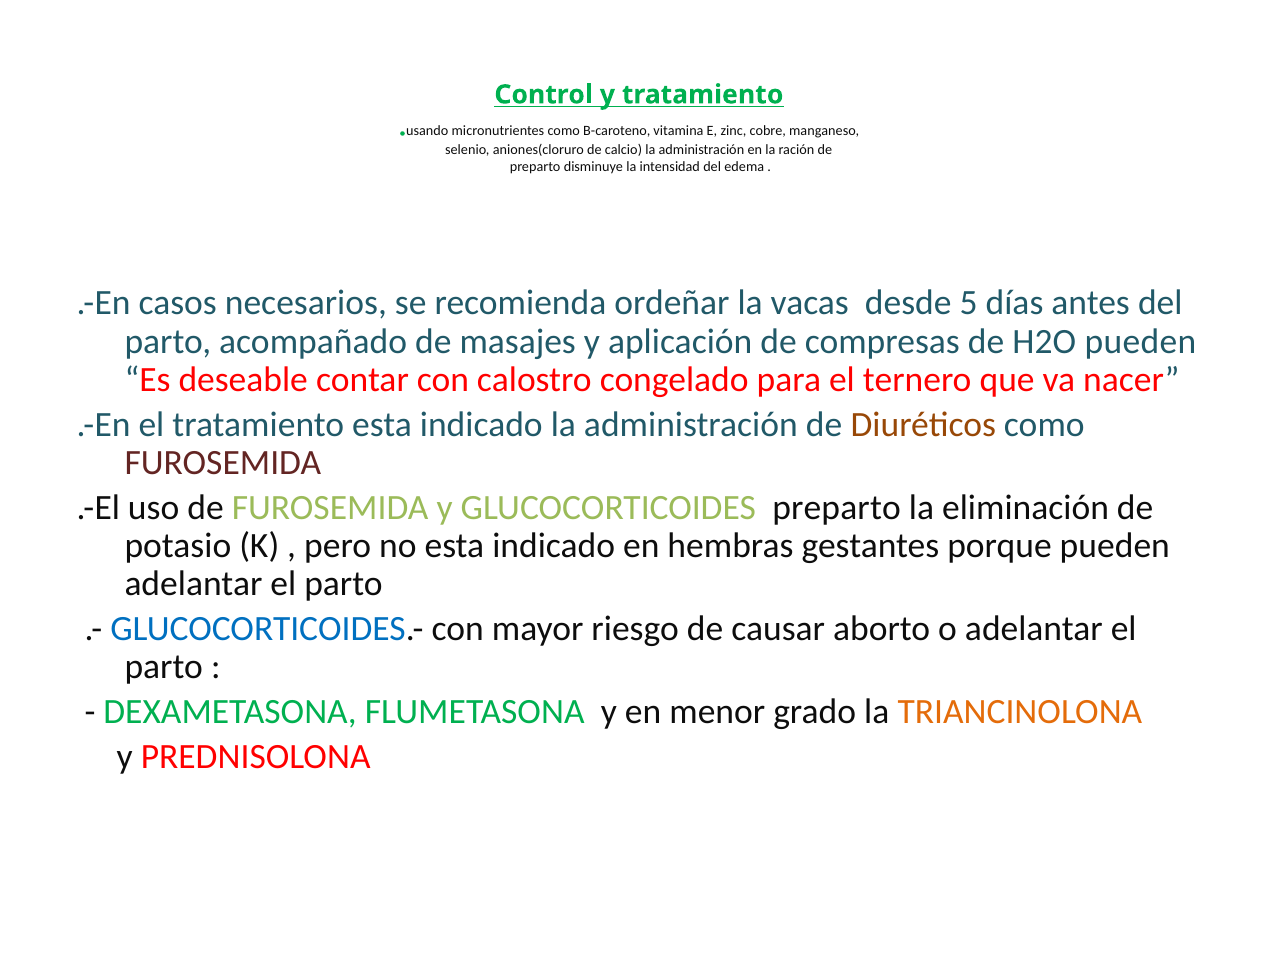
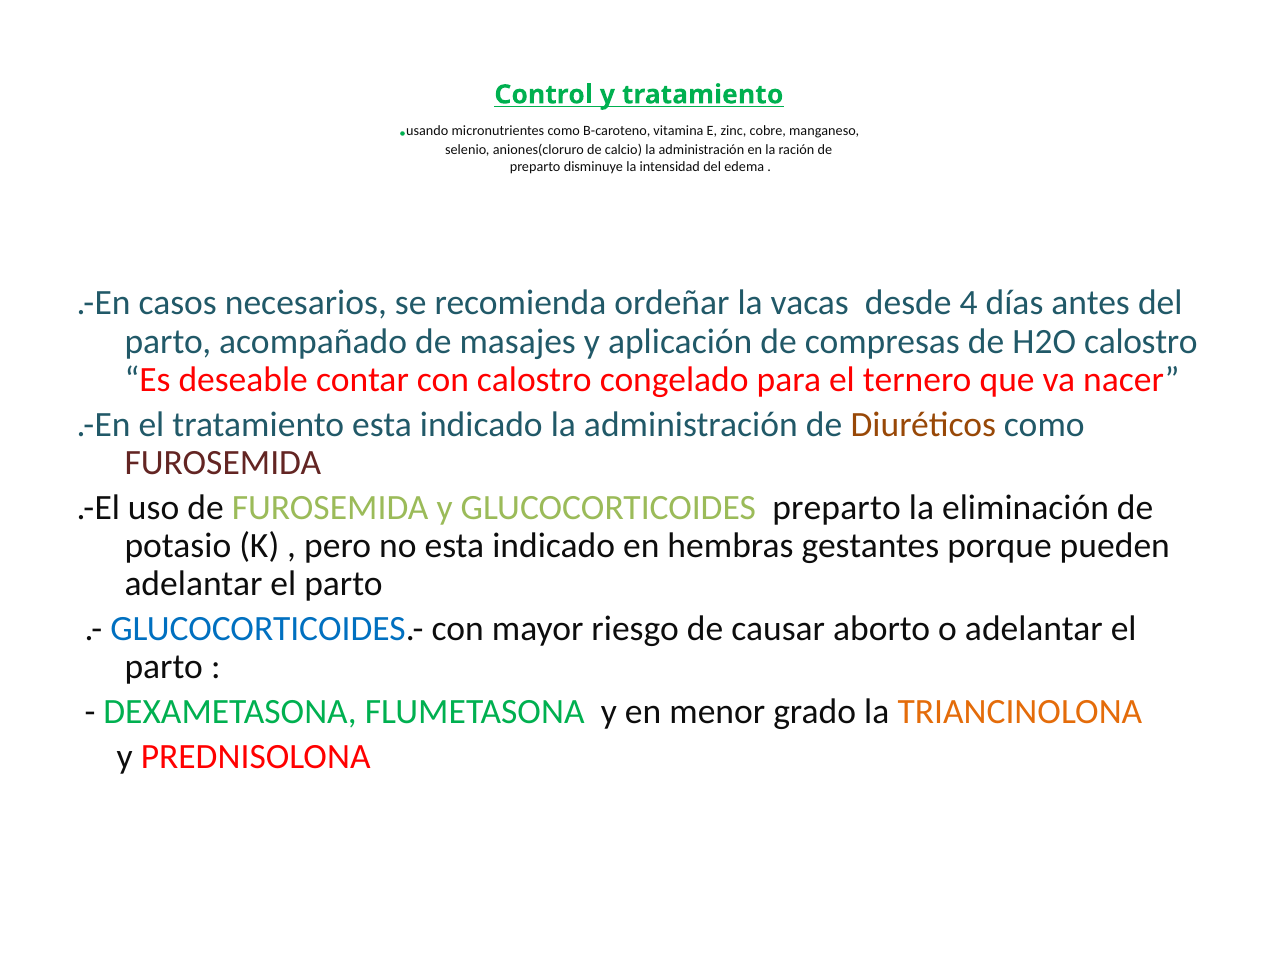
5: 5 -> 4
H2O pueden: pueden -> calostro
